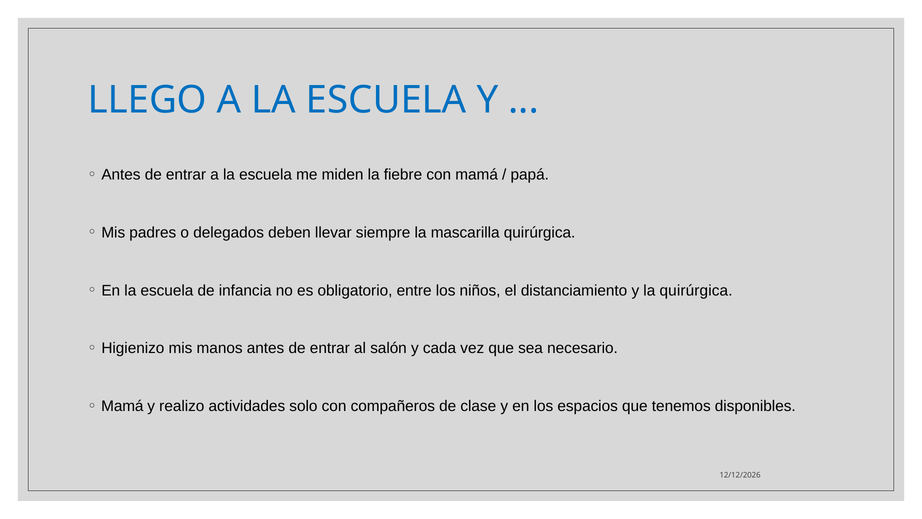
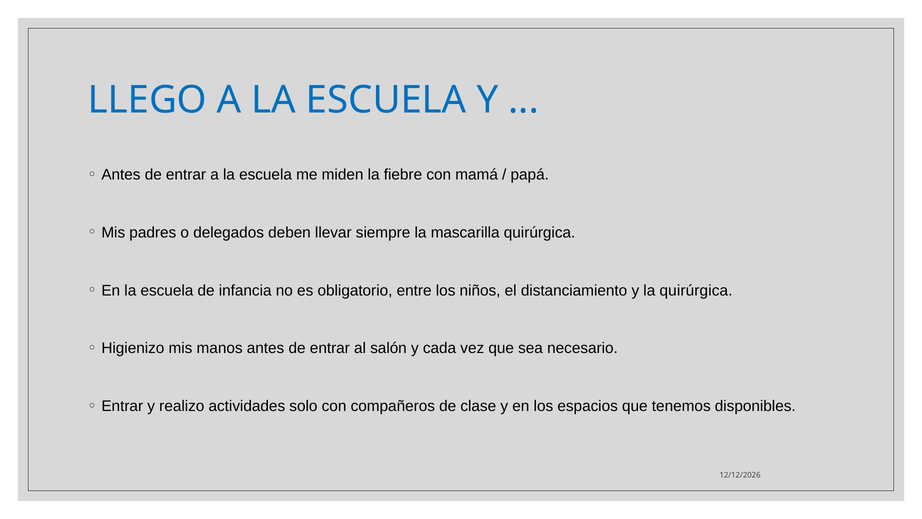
Mamá at (122, 406): Mamá -> Entrar
